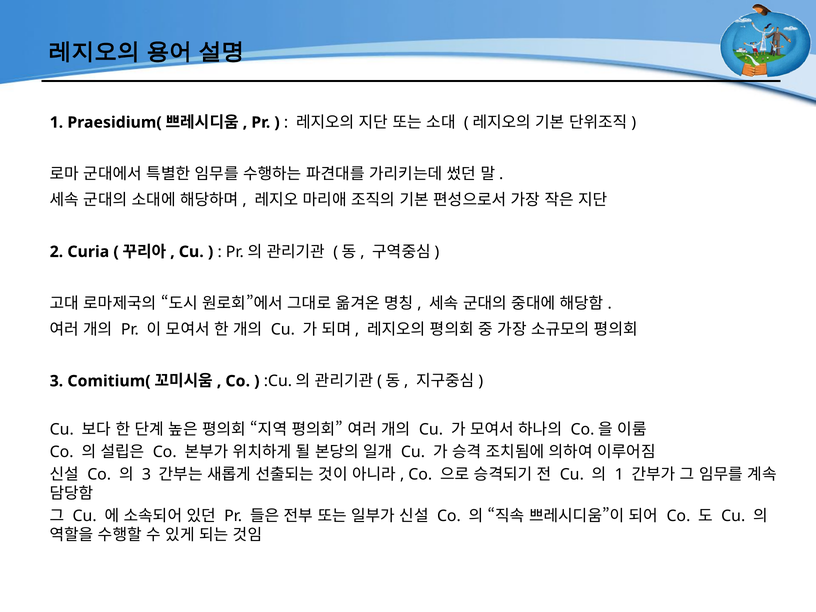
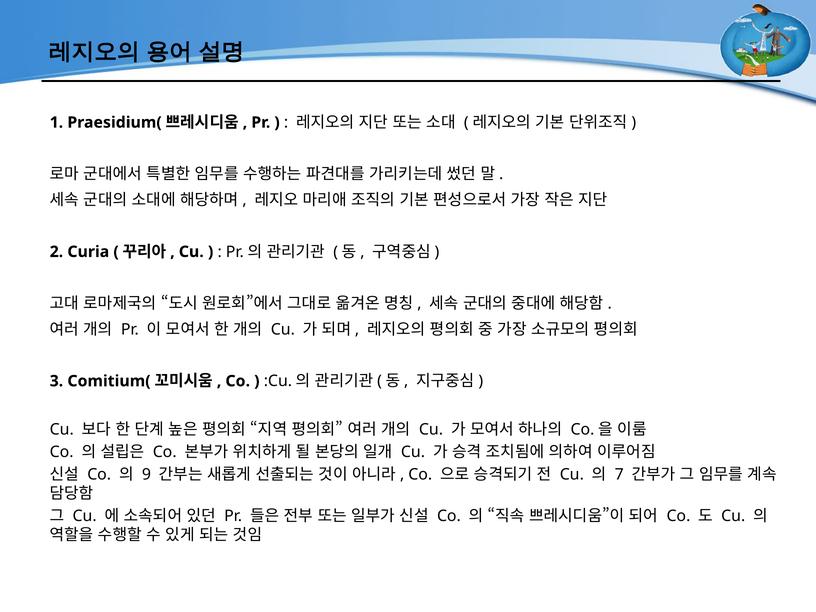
3 at (146, 474): 3 -> 9
1 at (619, 474): 1 -> 7
